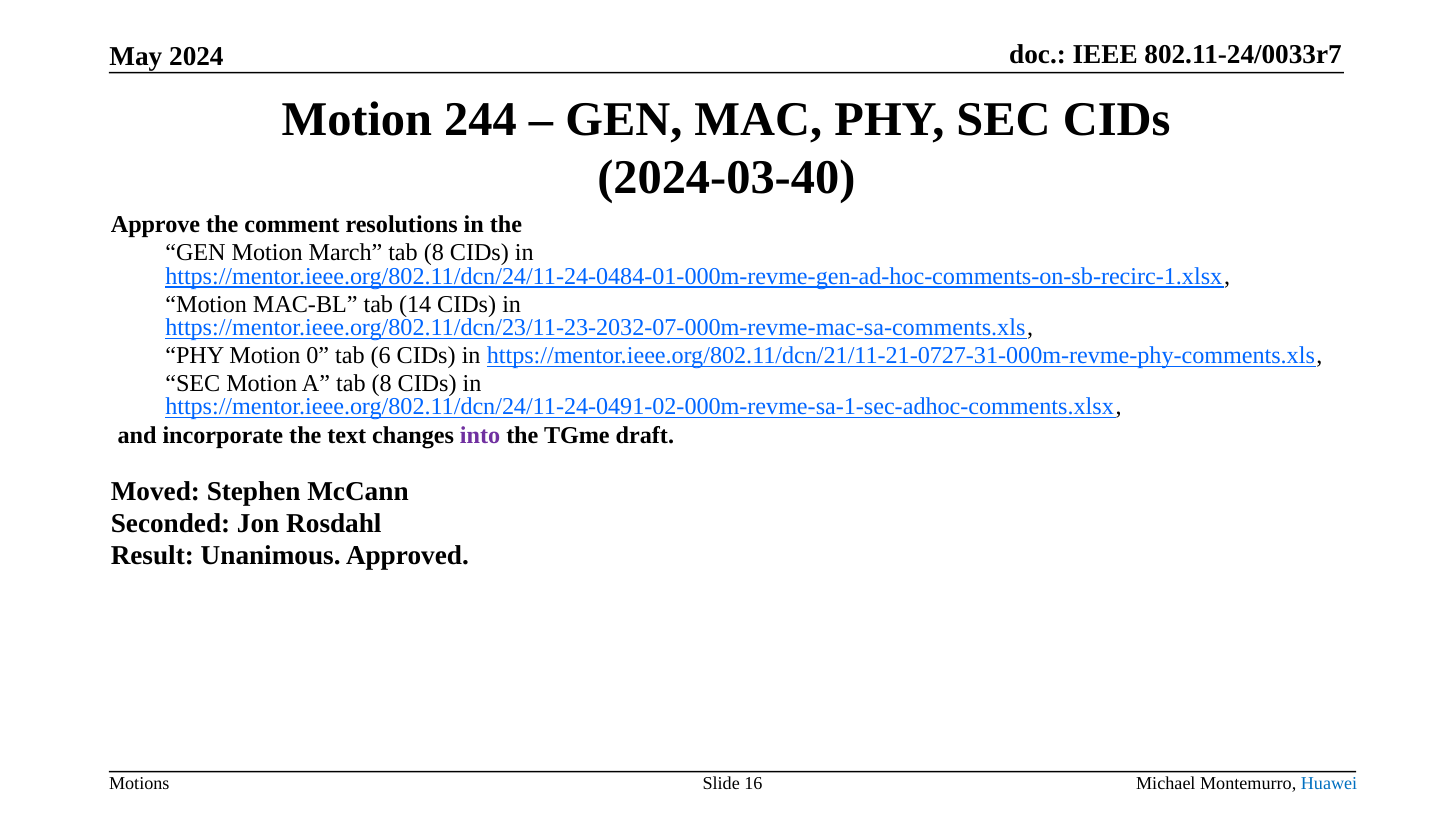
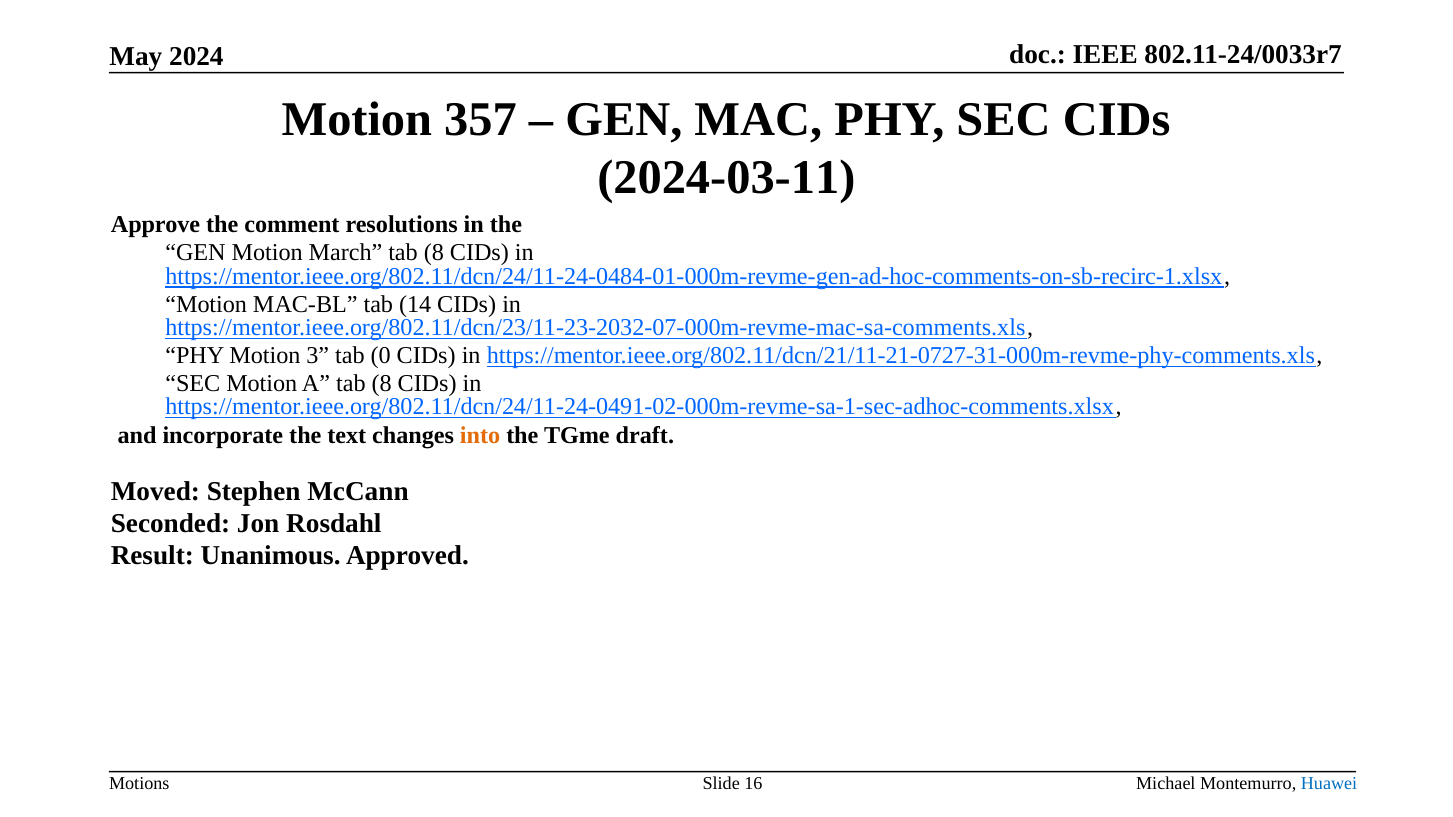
244: 244 -> 357
2024-03-40: 2024-03-40 -> 2024-03-11
0: 0 -> 3
6: 6 -> 0
into colour: purple -> orange
